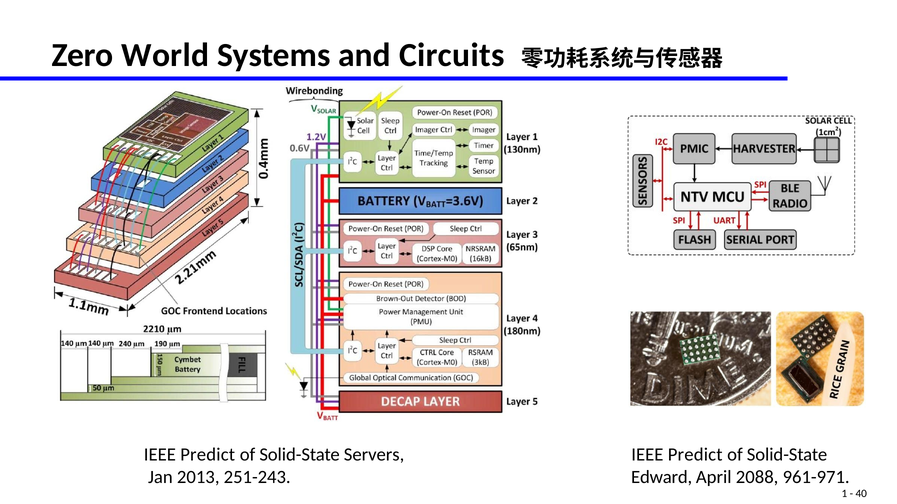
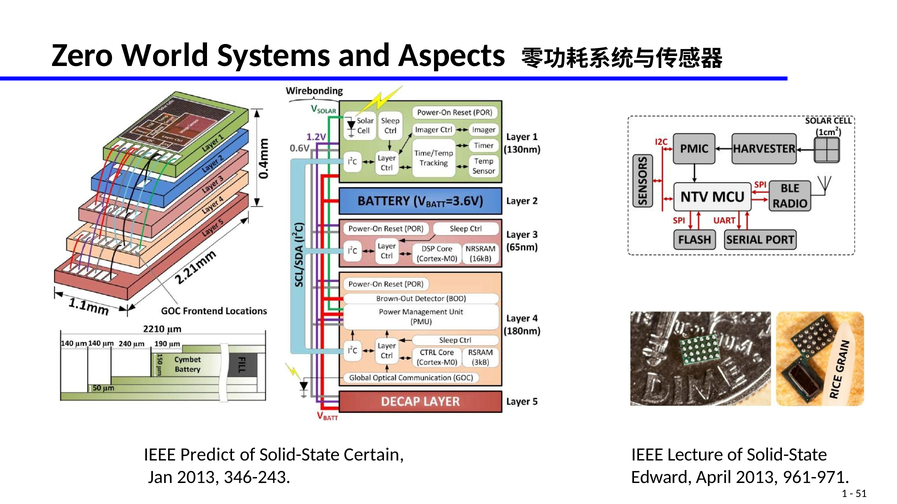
Circuits: Circuits -> Aspects
Servers: Servers -> Certain
Predict at (695, 455): Predict -> Lecture
251-243: 251-243 -> 346-243
April 2088: 2088 -> 2013
40: 40 -> 51
